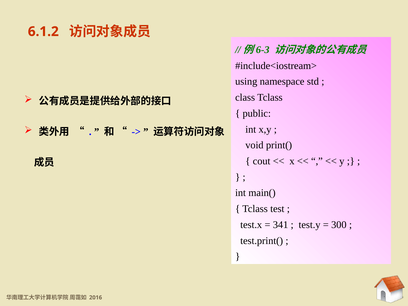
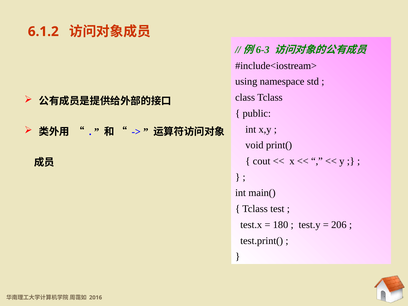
341: 341 -> 180
300: 300 -> 206
